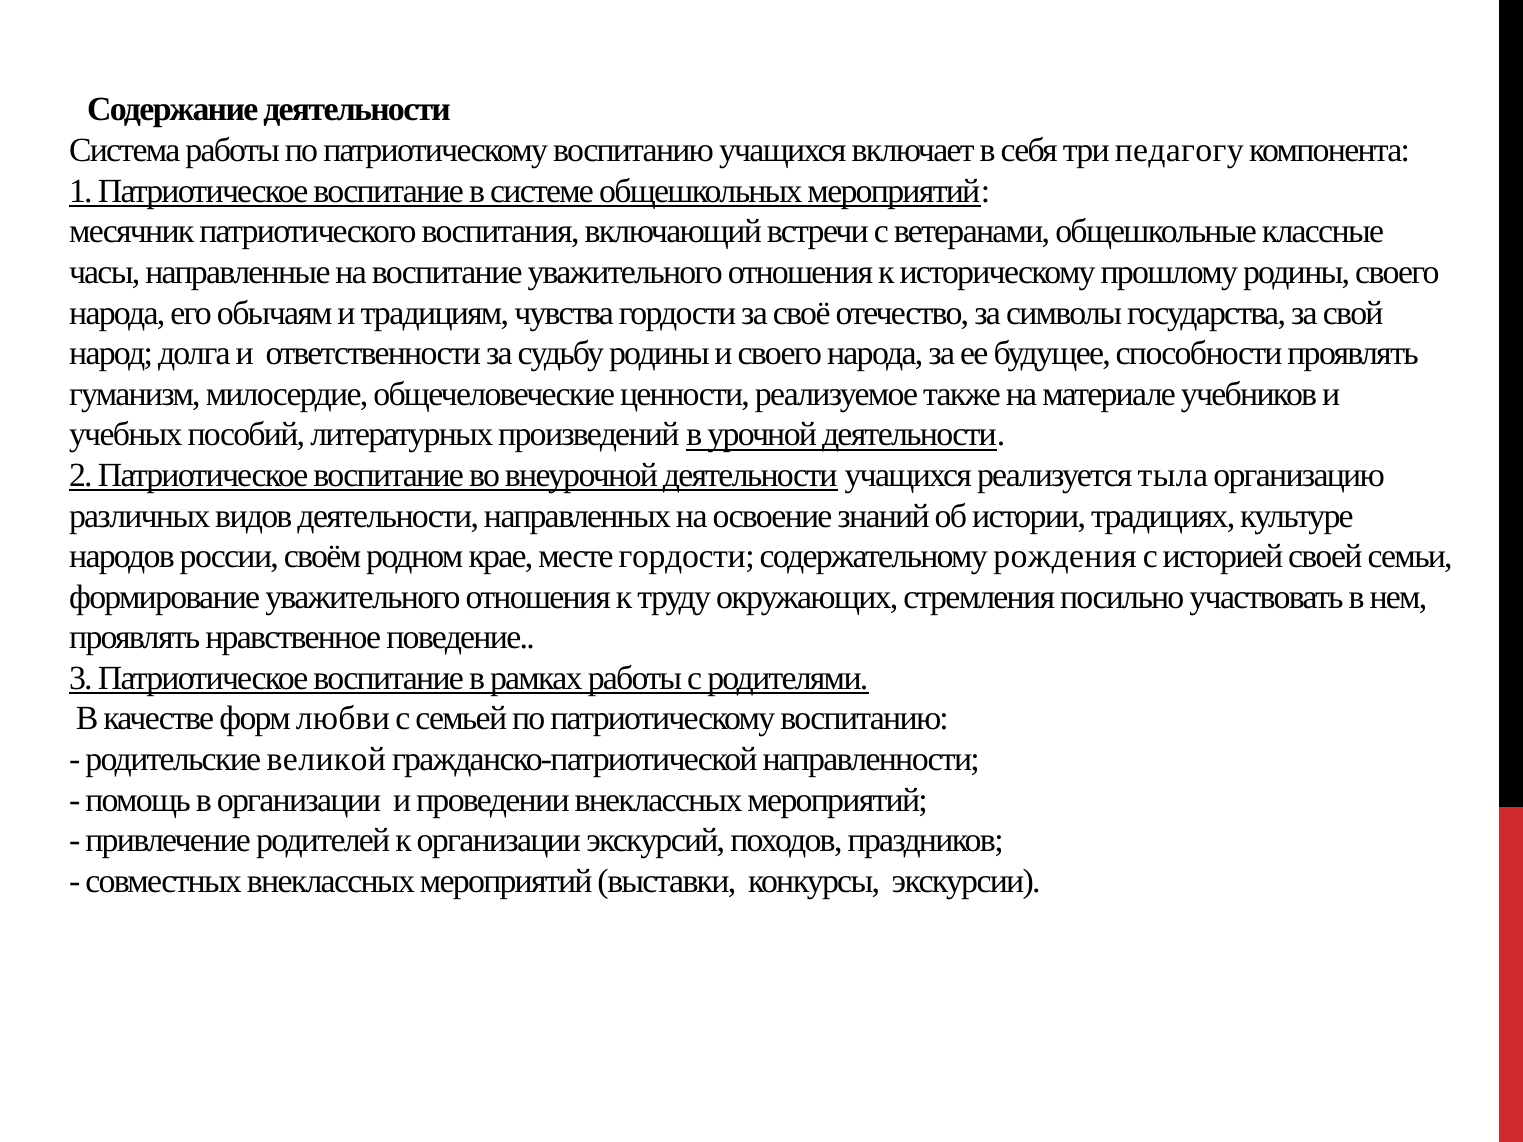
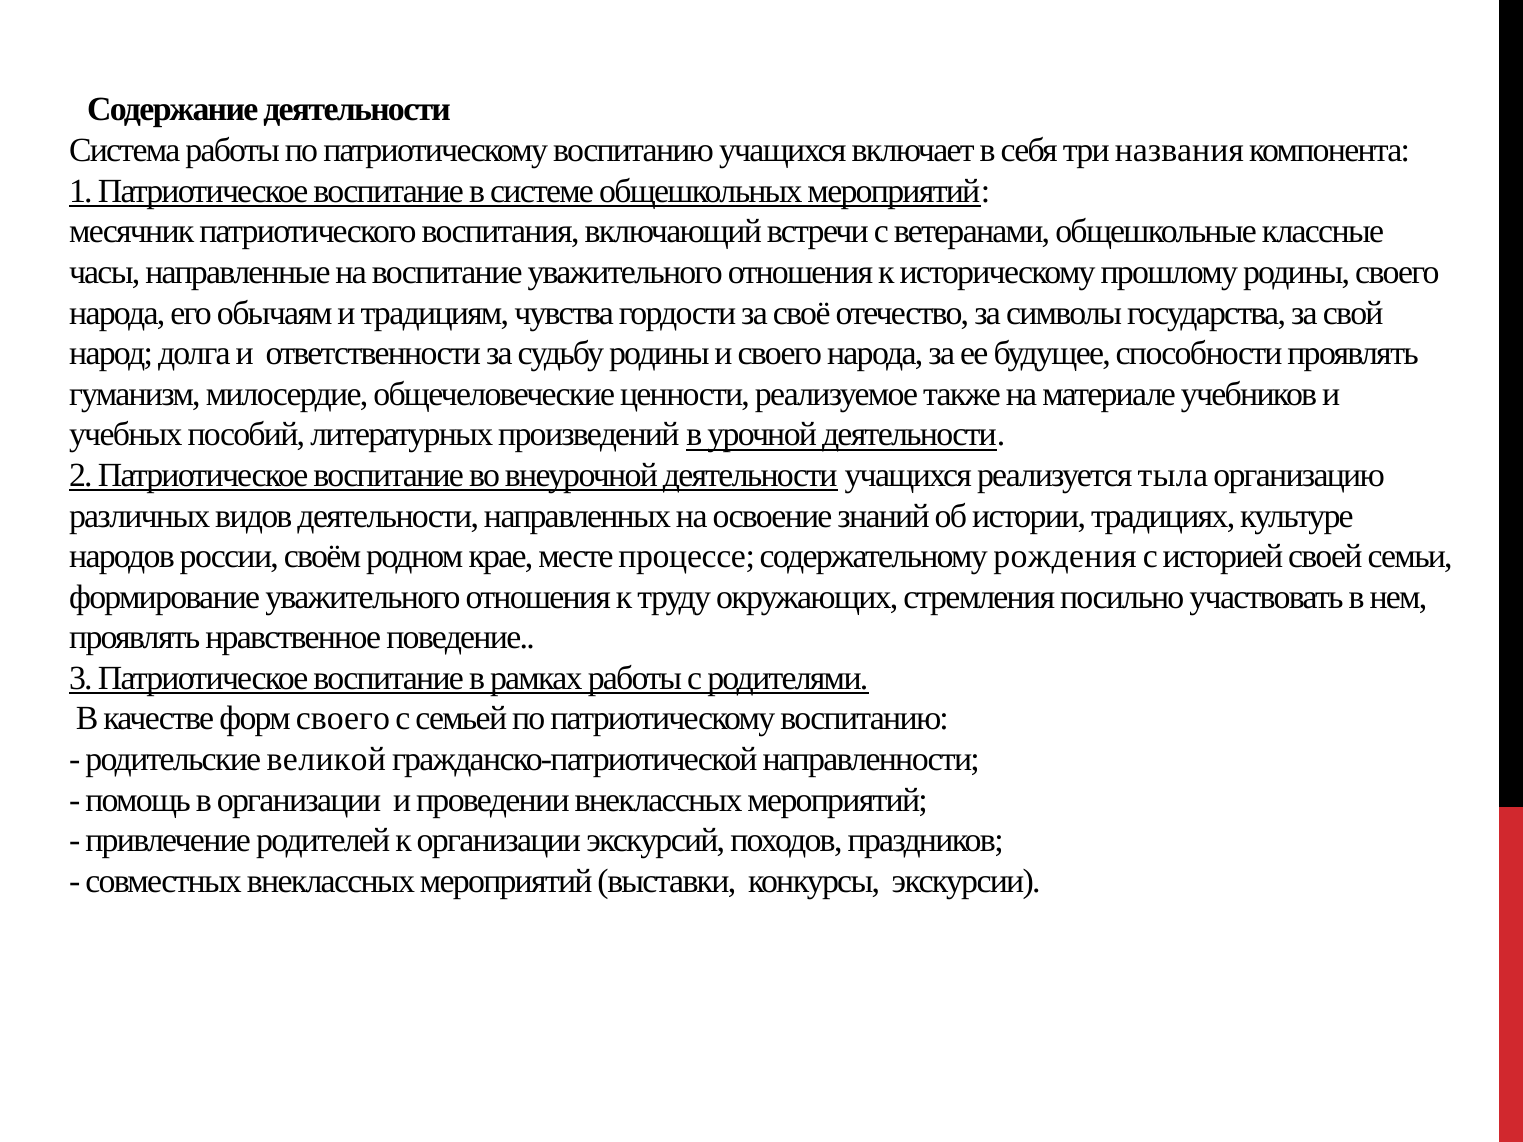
педагогу: педагогу -> названия
месте гордости: гордости -> процессе
форм любви: любви -> своего
